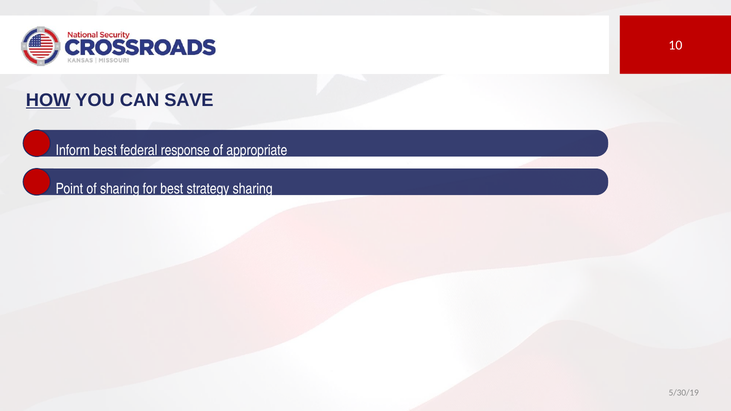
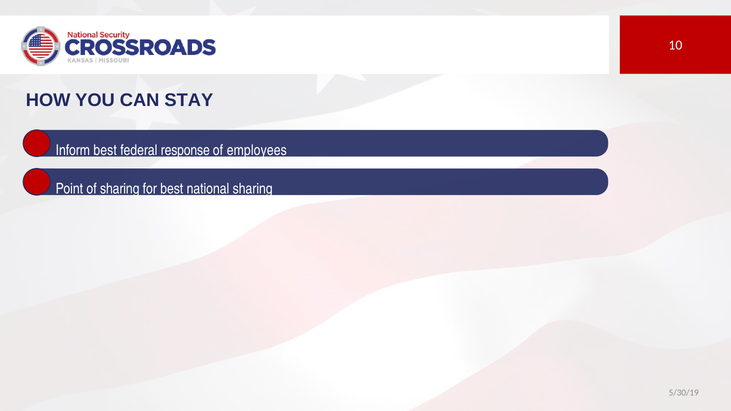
HOW underline: present -> none
SAVE: SAVE -> STAY
appropriate: appropriate -> employees
strategy: strategy -> national
